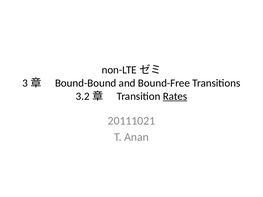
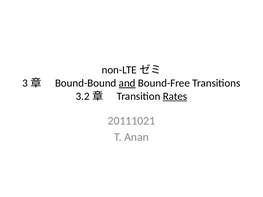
and underline: none -> present
